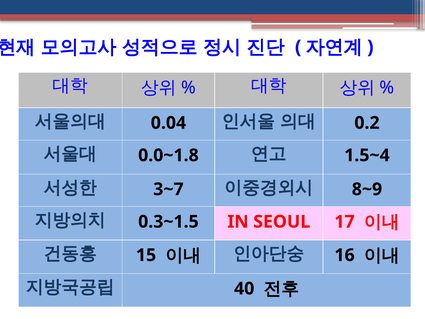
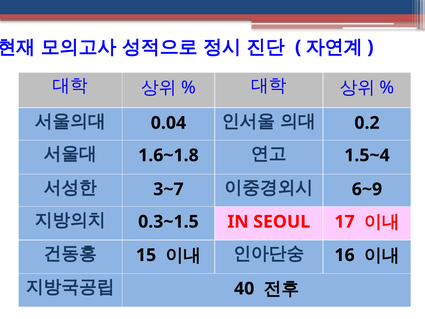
0.0~1.8: 0.0~1.8 -> 1.6~1.8
8~9: 8~9 -> 6~9
